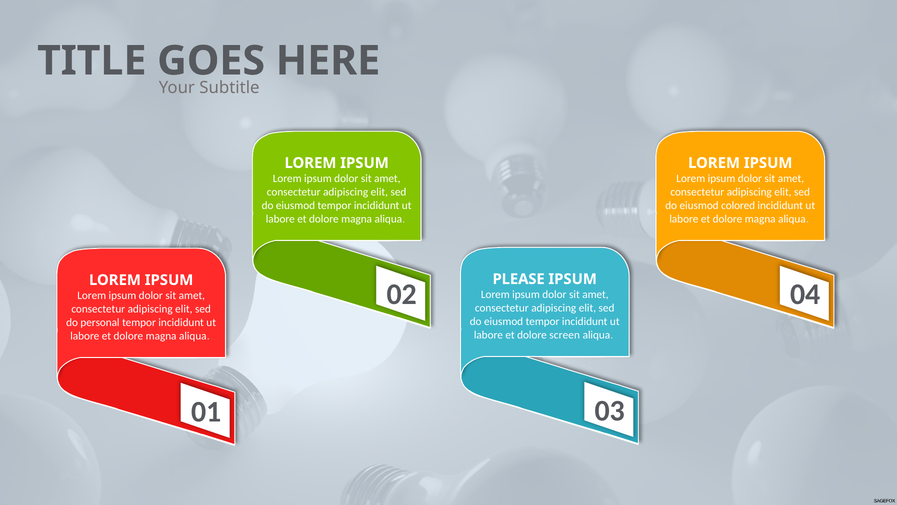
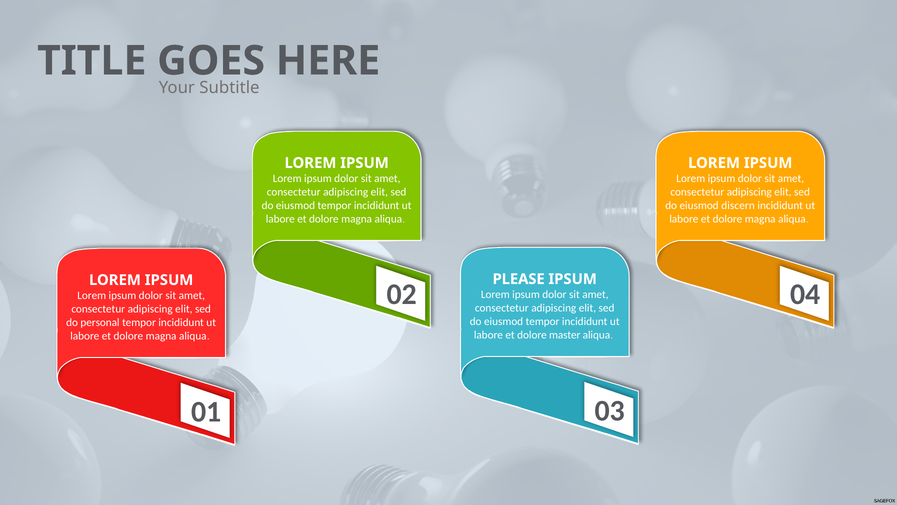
colored: colored -> discern
screen: screen -> master
